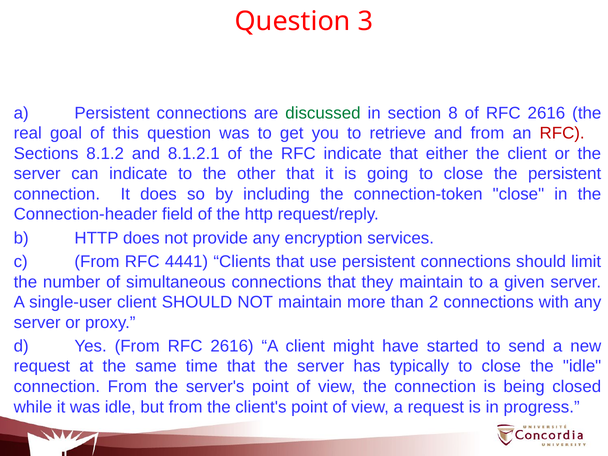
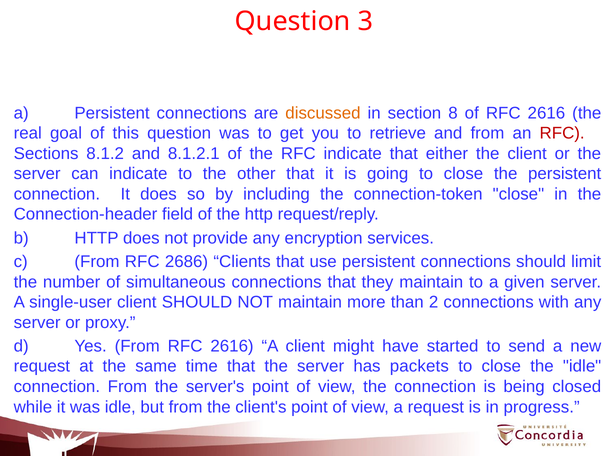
discussed colour: green -> orange
4441: 4441 -> 2686
typically: typically -> packets
